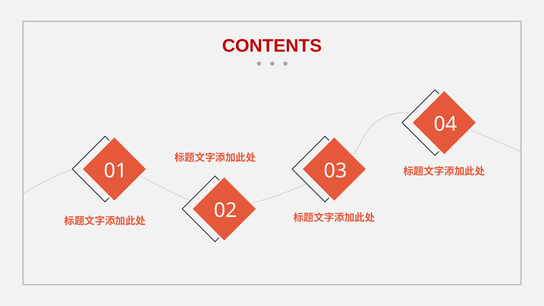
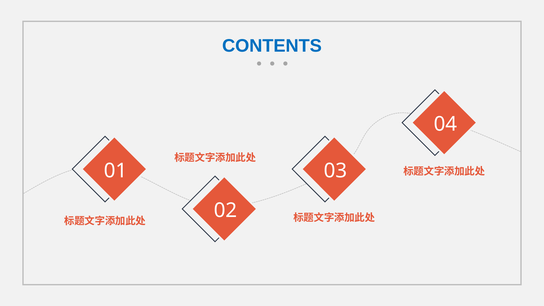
CONTENTS colour: red -> blue
